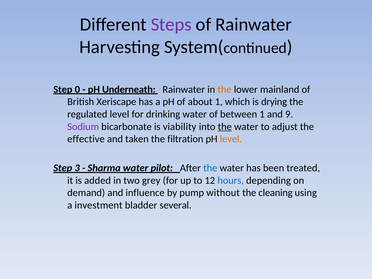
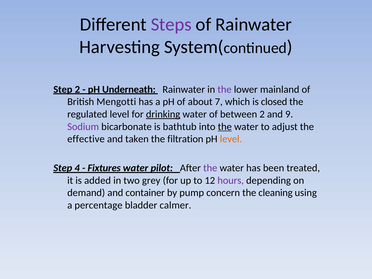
Step 0: 0 -> 2
the at (225, 89) colour: orange -> purple
Xeriscape: Xeriscape -> Mengotti
about 1: 1 -> 7
drying: drying -> closed
drinking underline: none -> present
between 1: 1 -> 2
viability: viability -> bathtub
3: 3 -> 4
Sharma: Sharma -> Fixtures
the at (210, 168) colour: blue -> purple
hours colour: blue -> purple
influence: influence -> container
without: without -> concern
investment: investment -> percentage
several: several -> calmer
